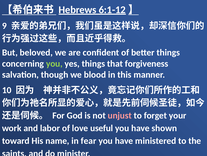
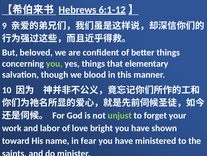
forgiveness: forgiveness -> elementary
unjust colour: pink -> light green
useful: useful -> bright
